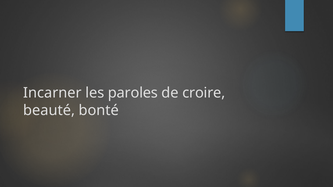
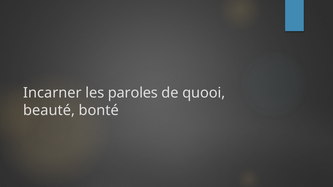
croire: croire -> quooi
